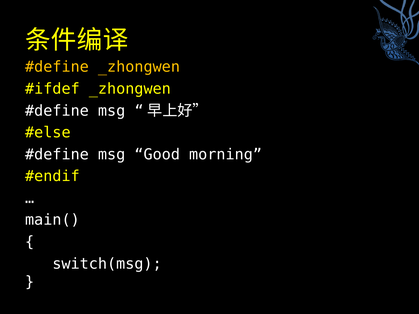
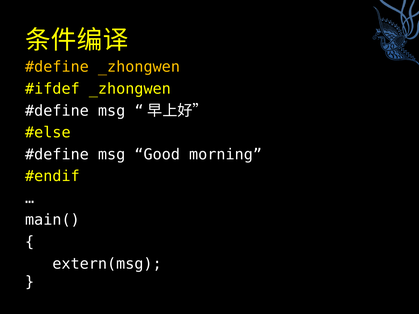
switch(msg: switch(msg -> extern(msg
